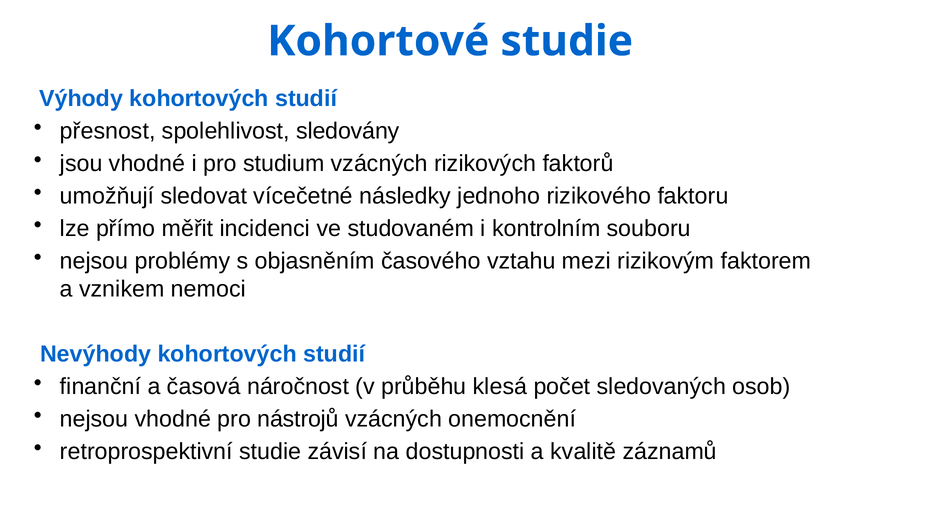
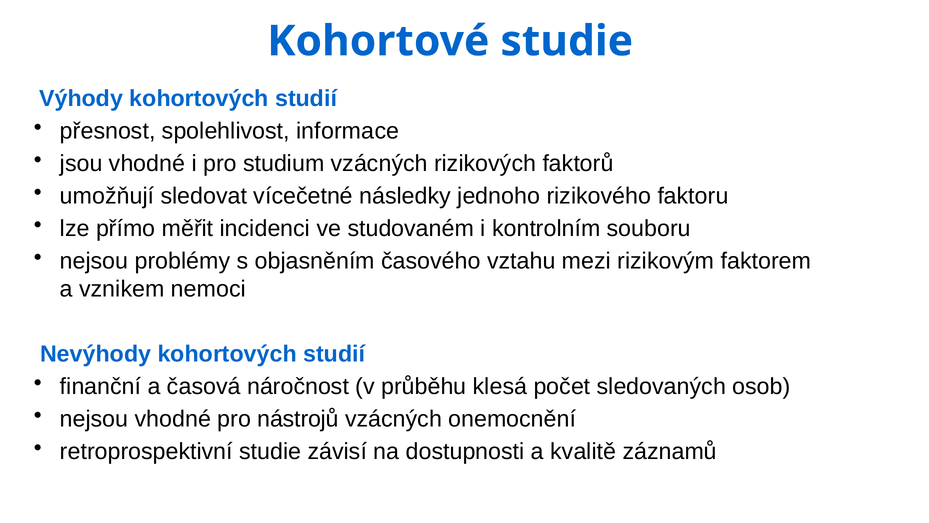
sledovány: sledovány -> informace
